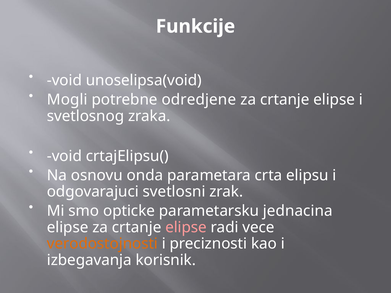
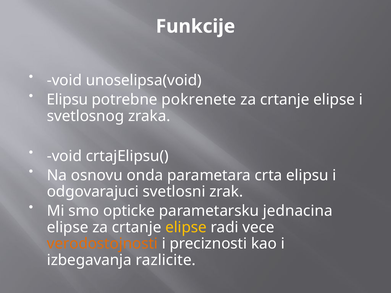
Mogli at (67, 100): Mogli -> Elipsu
odredjene: odredjene -> pokrenete
elipse at (186, 227) colour: pink -> yellow
korisnik: korisnik -> razlicite
